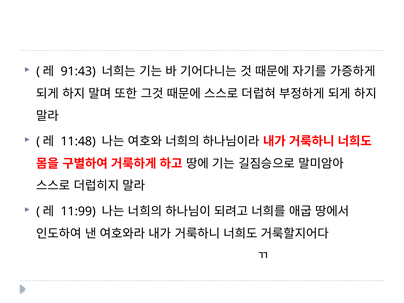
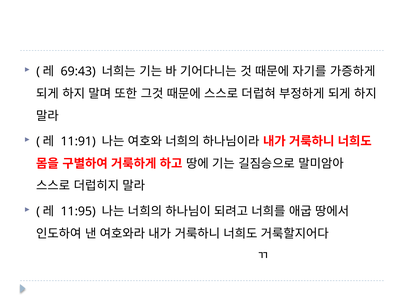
91:43: 91:43 -> 69:43
11:48: 11:48 -> 11:91
11:99: 11:99 -> 11:95
